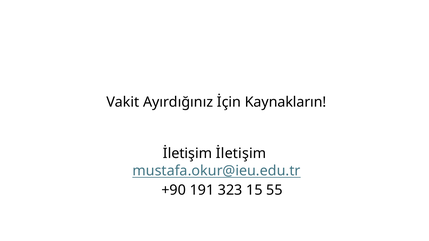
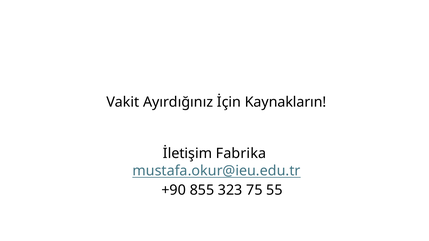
İletişim İletişim: İletişim -> Fabrika
191: 191 -> 855
15: 15 -> 75
